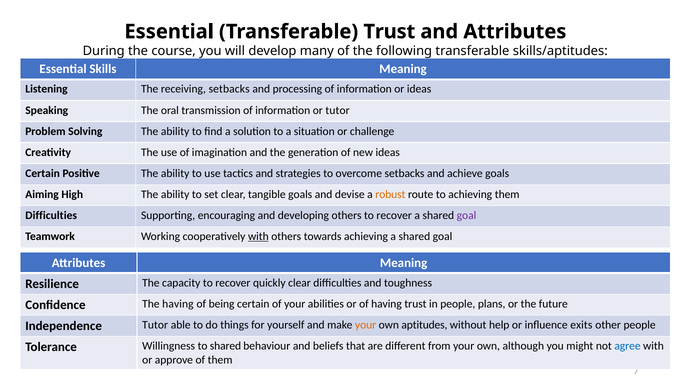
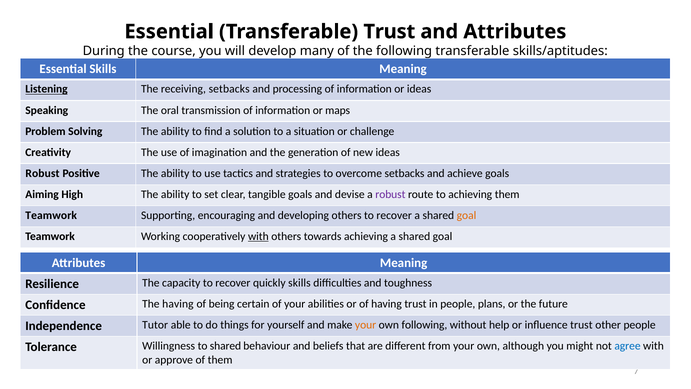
Listening underline: none -> present
or tutor: tutor -> maps
Certain at (43, 173): Certain -> Robust
robust at (390, 194) colour: orange -> purple
Difficulties at (51, 215): Difficulties -> Teamwork
goal at (467, 215) colour: purple -> orange
quickly clear: clear -> skills
own aptitudes: aptitudes -> following
influence exits: exits -> trust
